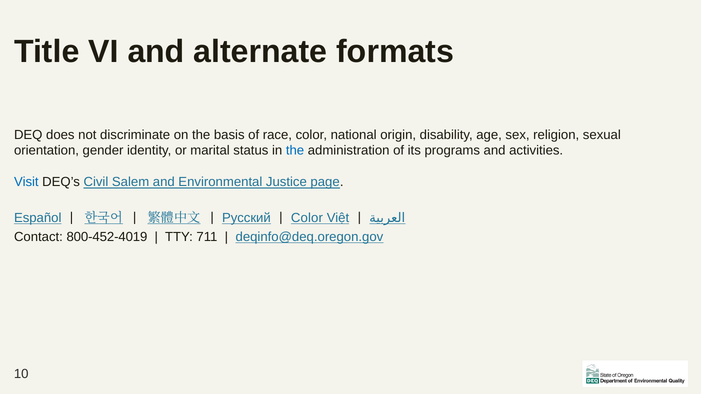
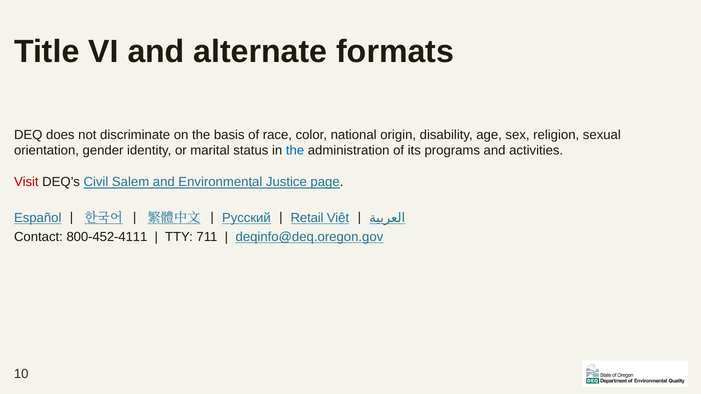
Visit colour: blue -> red
Color at (307, 218): Color -> Retail
800-452-4019: 800-452-4019 -> 800-452-4111
